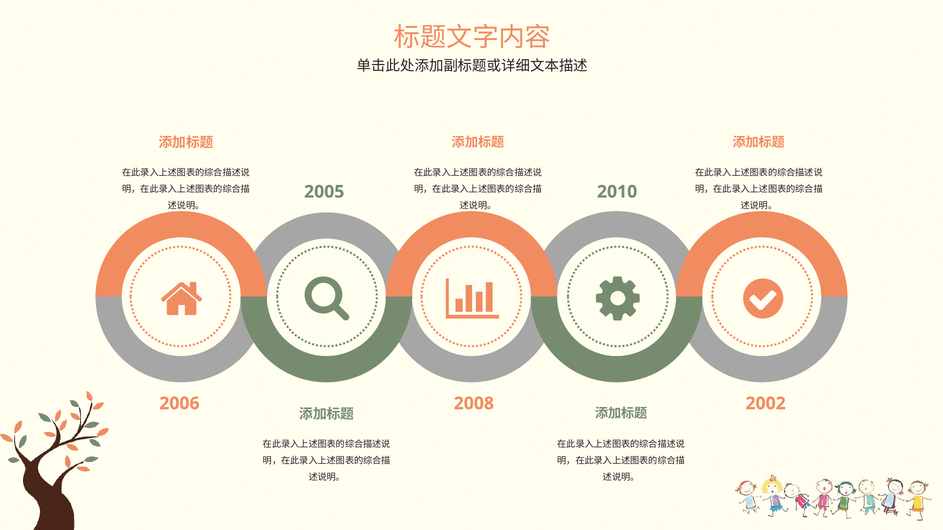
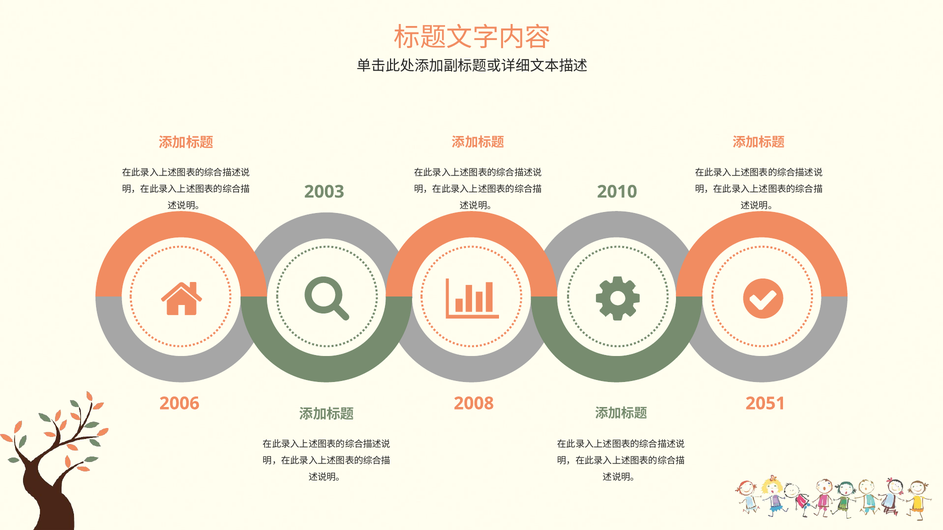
2005: 2005 -> 2003
2002: 2002 -> 2051
